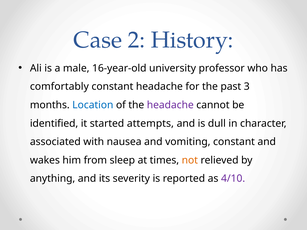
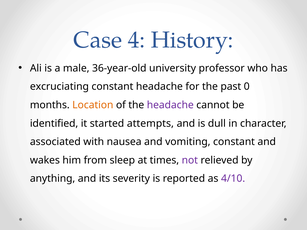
2: 2 -> 4
16-year-old: 16-year-old -> 36-year-old
comfortably: comfortably -> excruciating
3: 3 -> 0
Location colour: blue -> orange
not colour: orange -> purple
